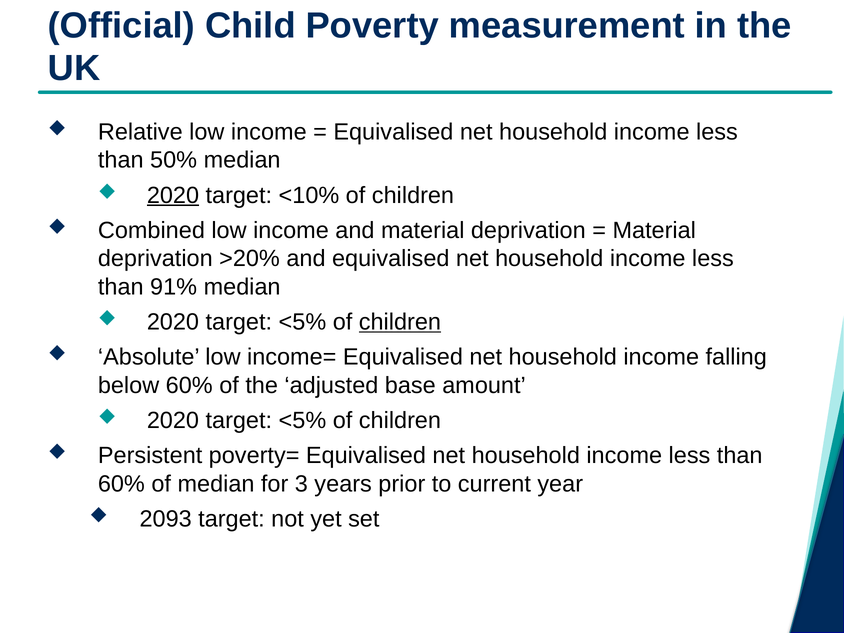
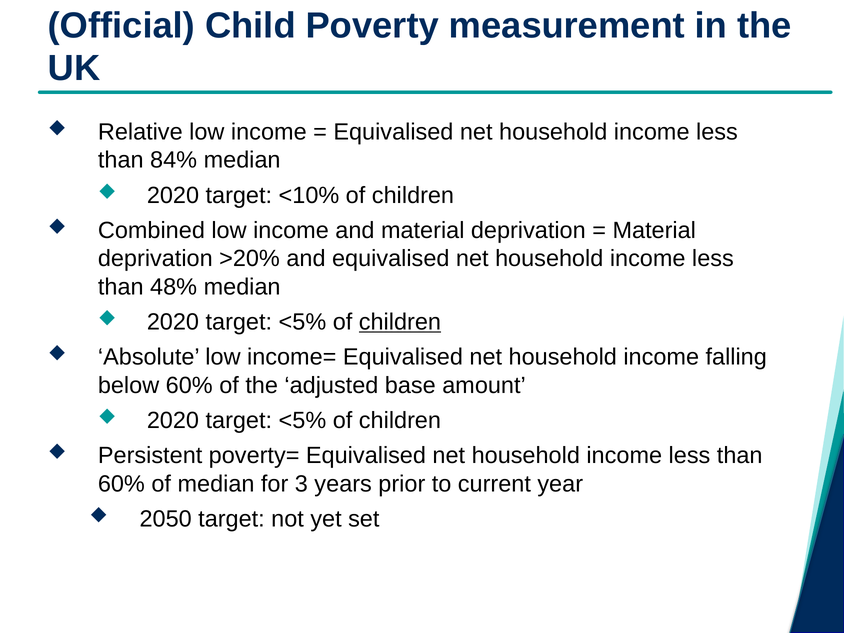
50%: 50% -> 84%
2020 at (173, 195) underline: present -> none
91%: 91% -> 48%
2093: 2093 -> 2050
